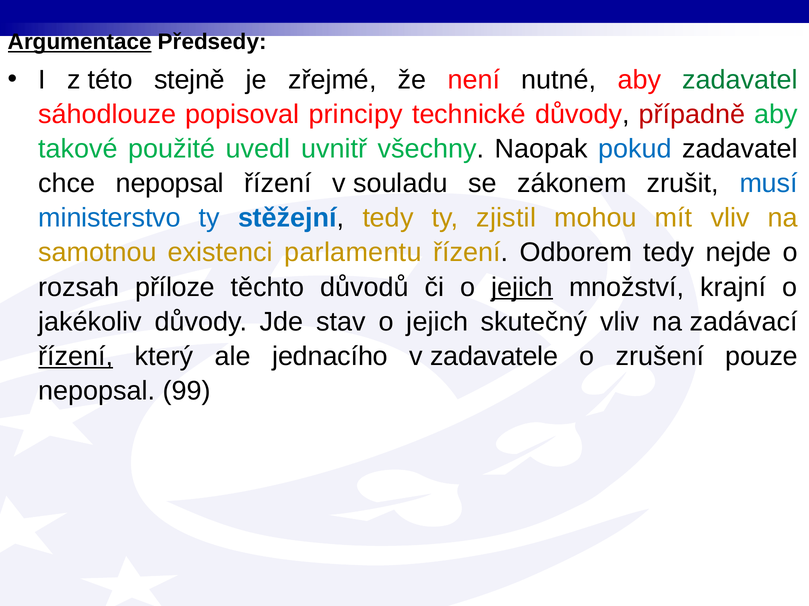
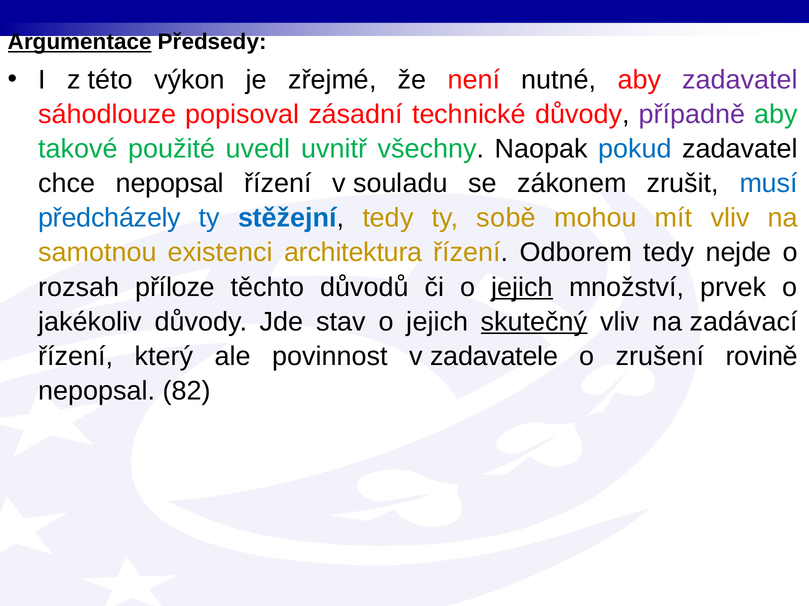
stejně: stejně -> výkon
zadavatel at (740, 80) colour: green -> purple
principy: principy -> zásadní
případně colour: red -> purple
ministerstvo: ministerstvo -> předcházely
zjistil: zjistil -> sobě
parlamentu: parlamentu -> architektura
krajní: krajní -> prvek
skutečný underline: none -> present
řízení at (76, 357) underline: present -> none
jednacího: jednacího -> povinnost
pouze: pouze -> rovině
99: 99 -> 82
